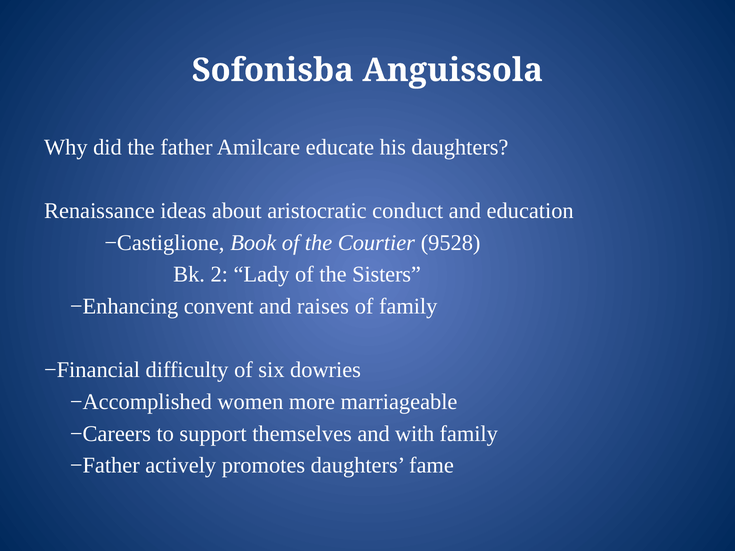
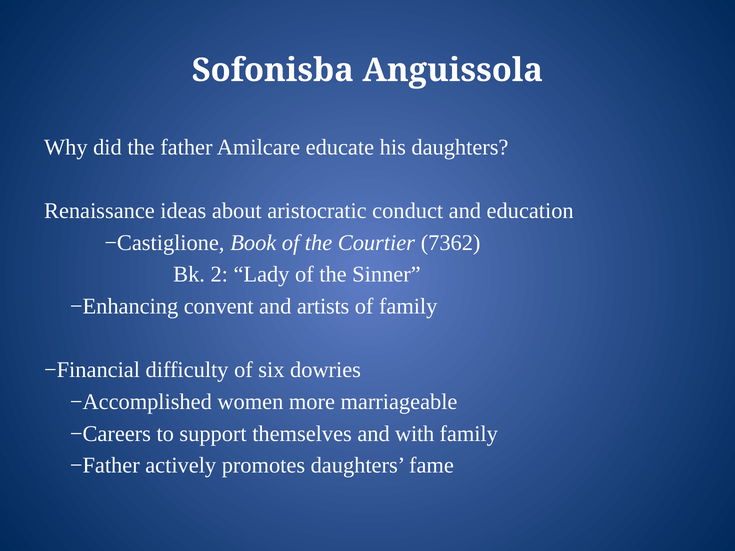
9528: 9528 -> 7362
Sisters: Sisters -> Sinner
raises: raises -> artists
